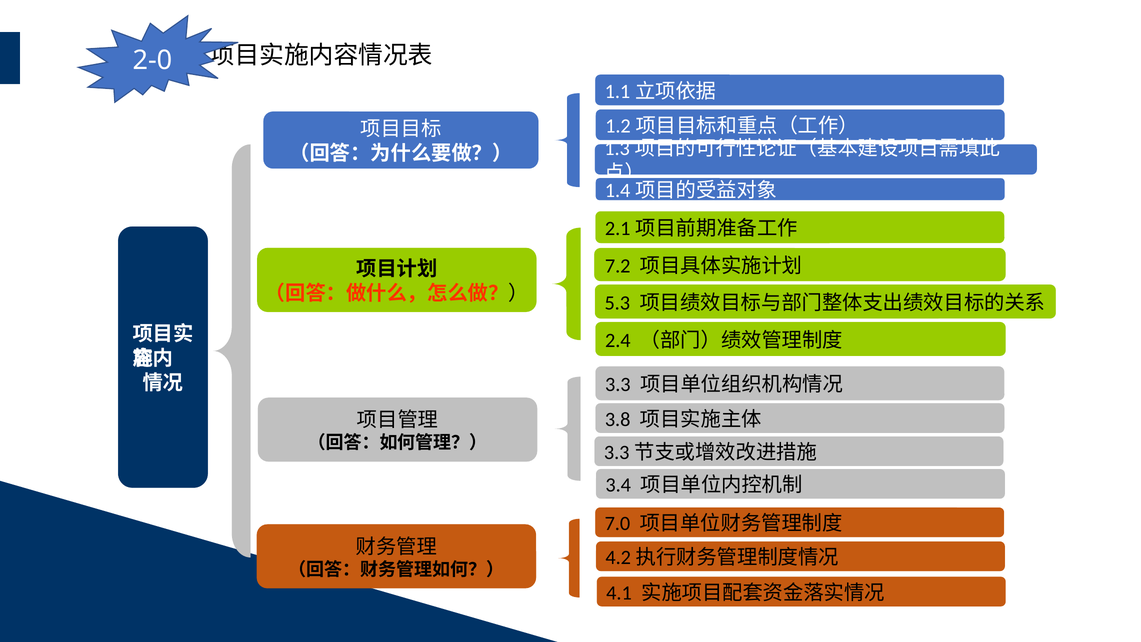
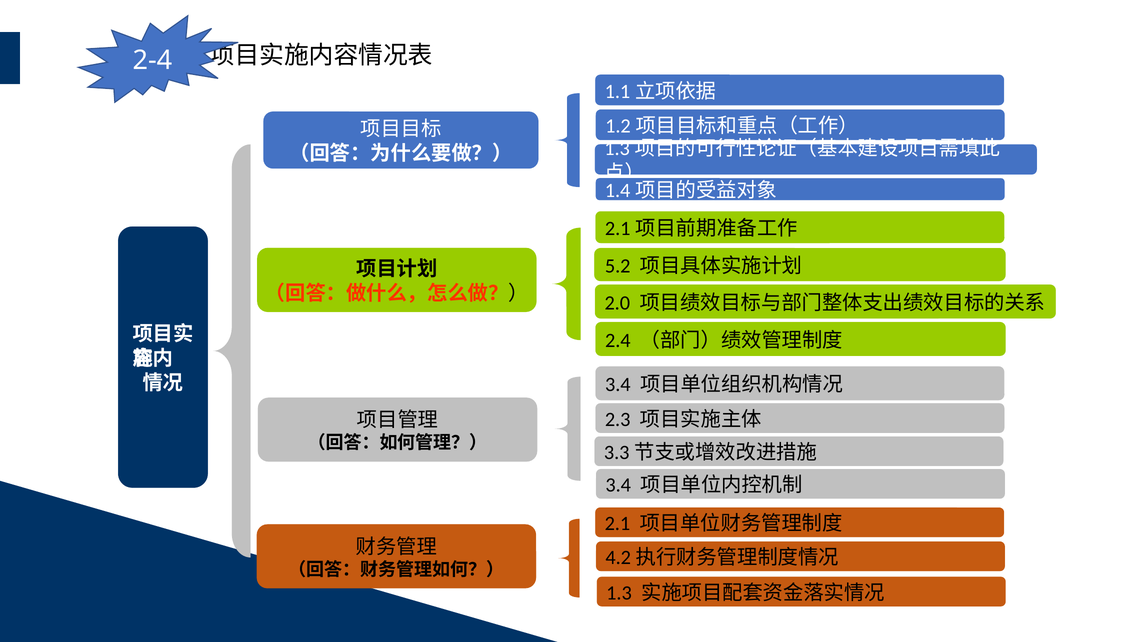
2-0: 2-0 -> 2-4
7.2: 7.2 -> 5.2
5.3: 5.3 -> 2.0
3.3 at (618, 385): 3.3 -> 3.4
3.8: 3.8 -> 2.3
7.0: 7.0 -> 2.1
4.1: 4.1 -> 1.3
